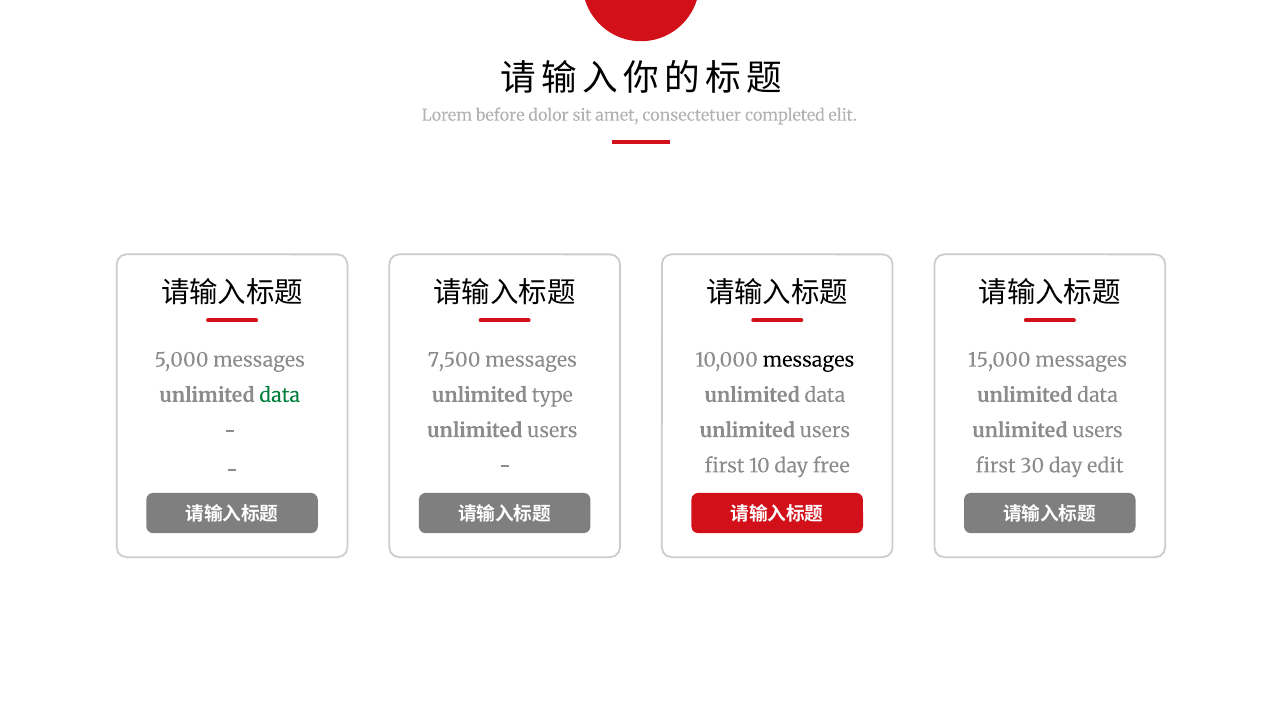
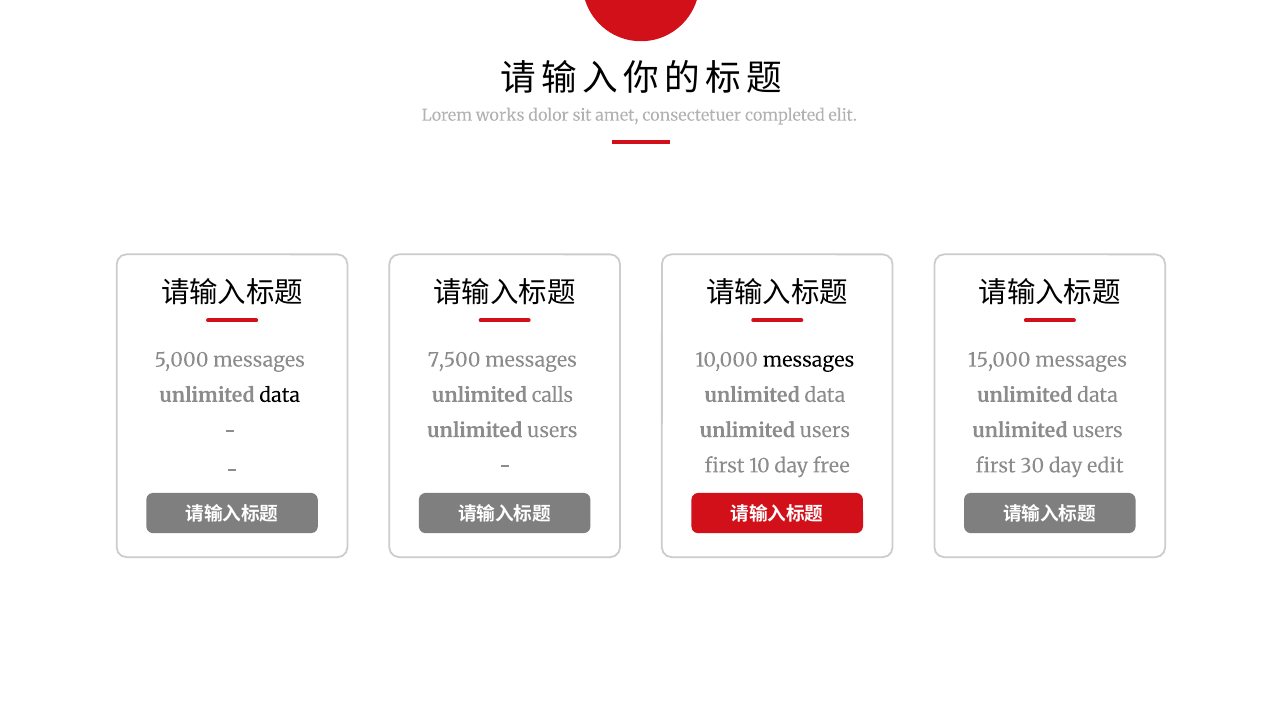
before: before -> works
data at (280, 396) colour: green -> black
type: type -> calls
